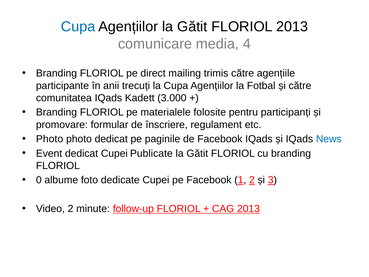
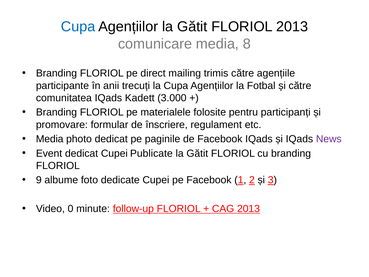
4: 4 -> 8
Photo at (50, 139): Photo -> Media
News colour: blue -> purple
0: 0 -> 9
Video 2: 2 -> 0
